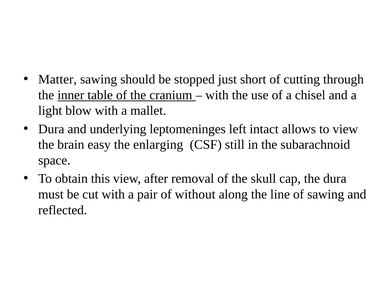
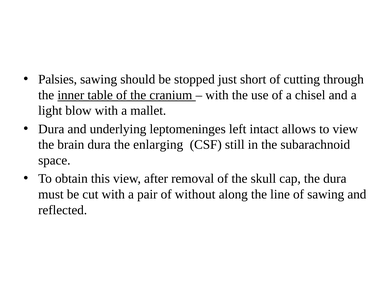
Matter: Matter -> Palsies
brain easy: easy -> dura
